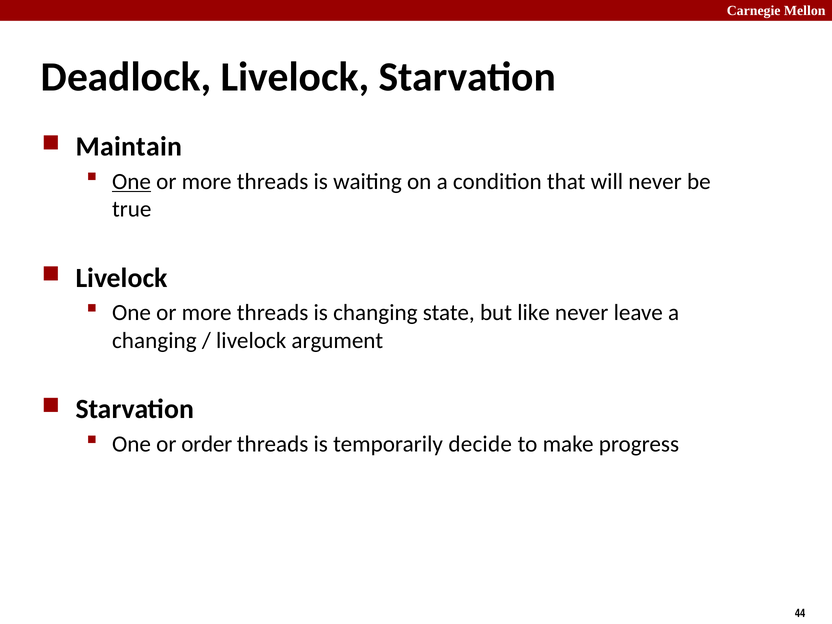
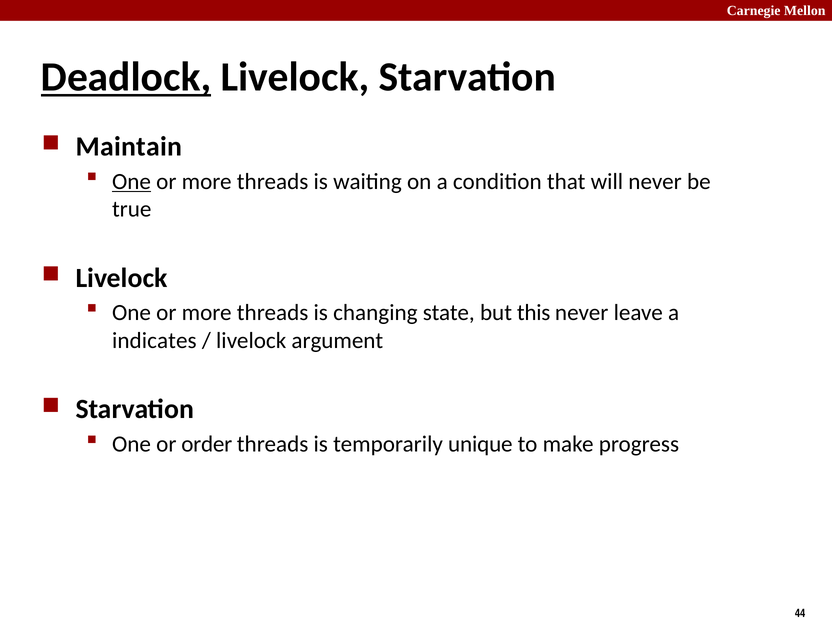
Deadlock underline: none -> present
like: like -> this
changing at (154, 341): changing -> indicates
decide: decide -> unique
